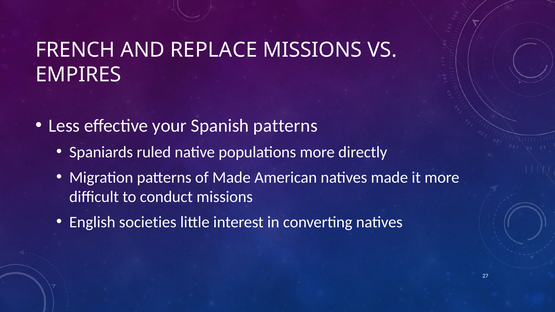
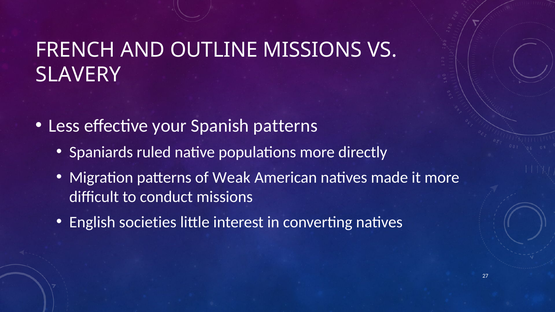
REPLACE: REPLACE -> OUTLINE
EMPIRES: EMPIRES -> SLAVERY
of Made: Made -> Weak
